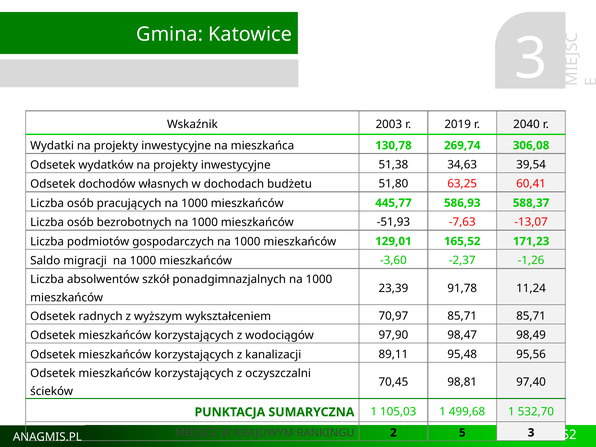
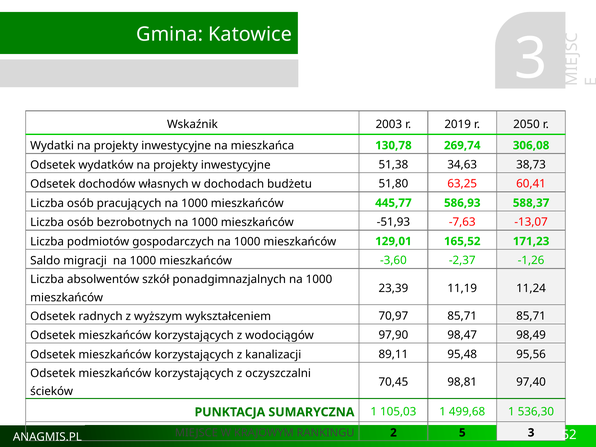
2040: 2040 -> 2050
39,54: 39,54 -> 38,73
91,78: 91,78 -> 11,19
532,70: 532,70 -> 536,30
